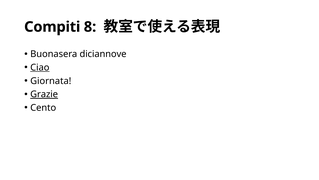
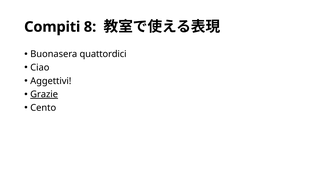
diciannove: diciannove -> quattordici
Ciao underline: present -> none
Giornata: Giornata -> Aggettivi
